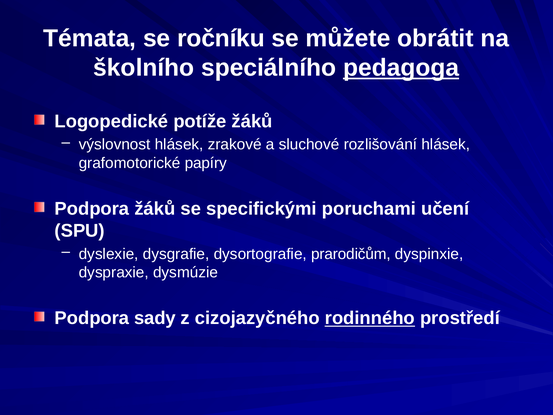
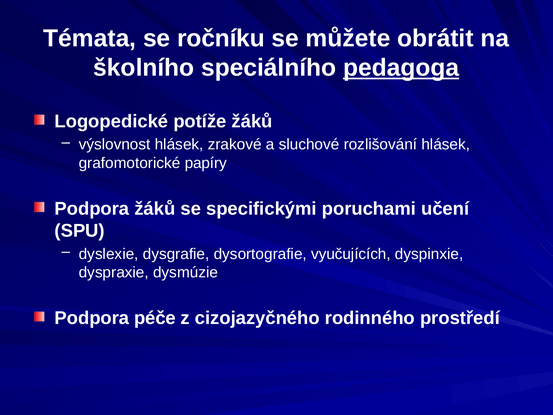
prarodičům: prarodičům -> vyučujících
sady: sady -> péče
rodinného underline: present -> none
